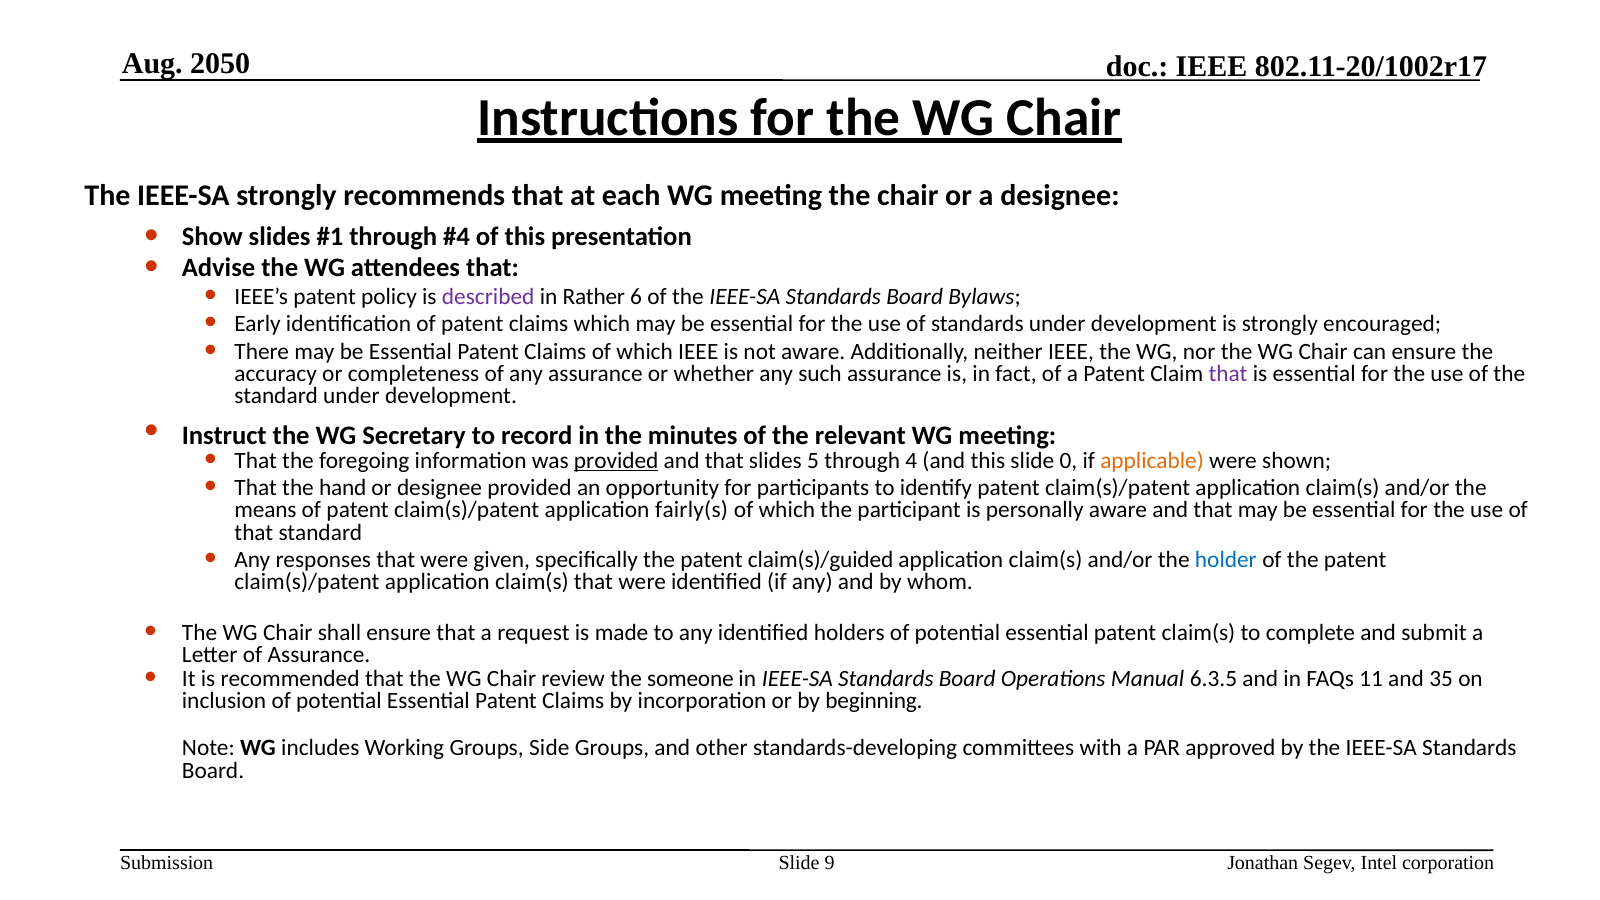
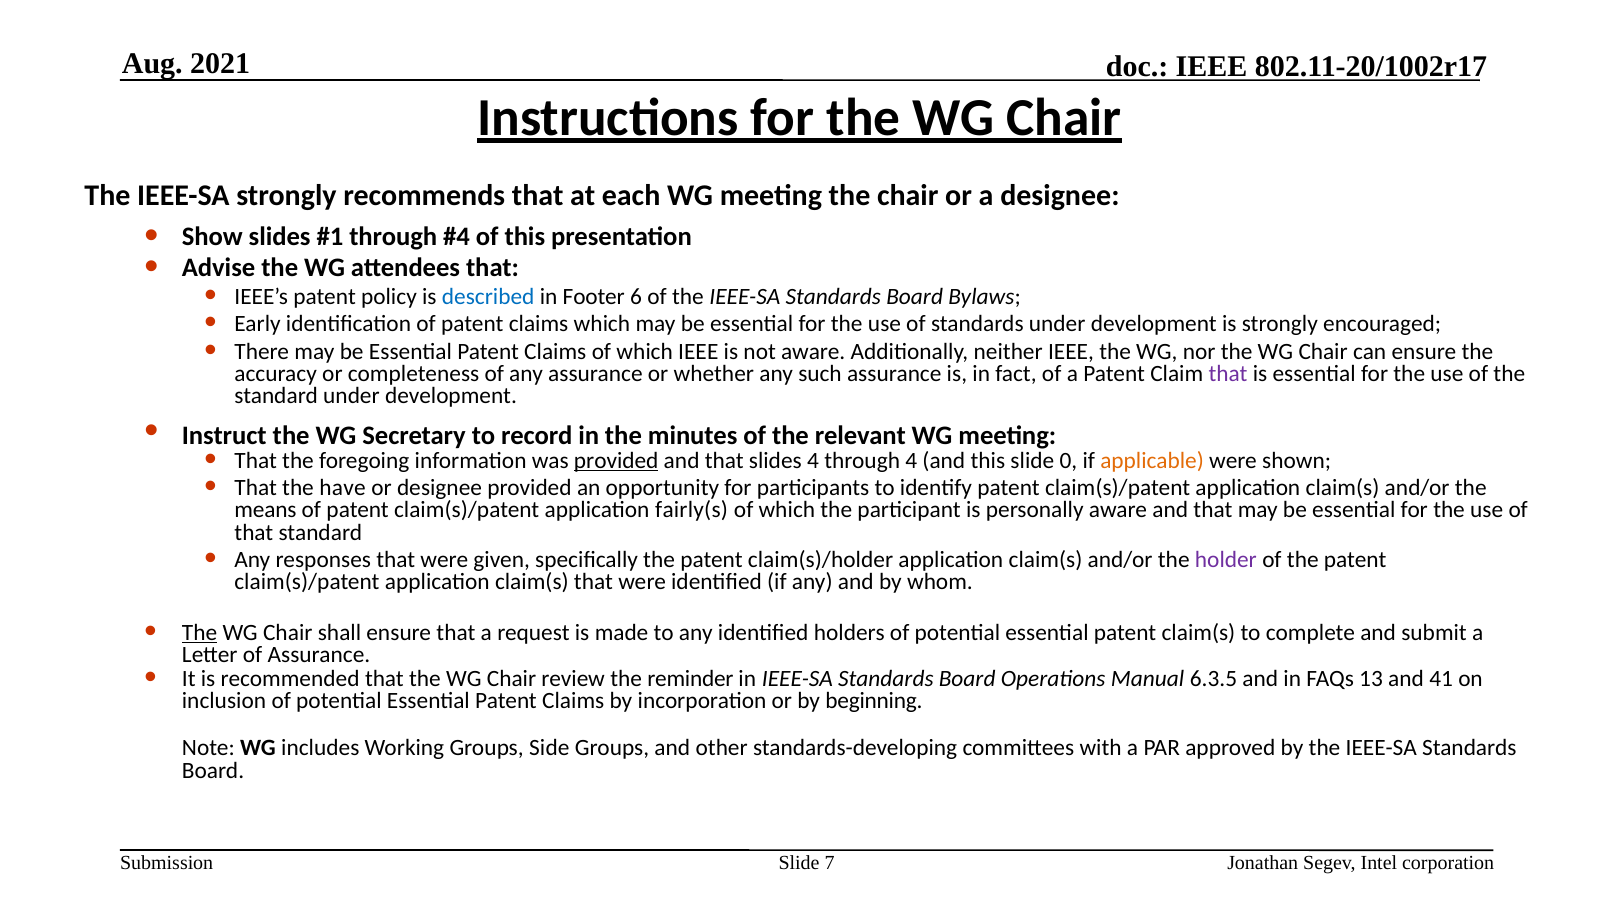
2050: 2050 -> 2021
described colour: purple -> blue
Rather: Rather -> Footer
slides 5: 5 -> 4
hand: hand -> have
claim(s)/guided: claim(s)/guided -> claim(s)/holder
holder colour: blue -> purple
The at (200, 633) underline: none -> present
someone: someone -> reminder
11: 11 -> 13
35: 35 -> 41
9: 9 -> 7
